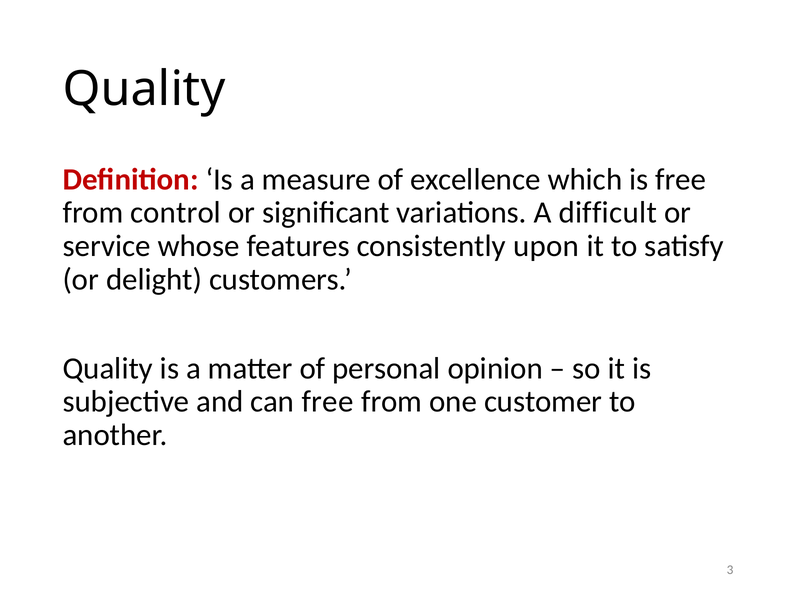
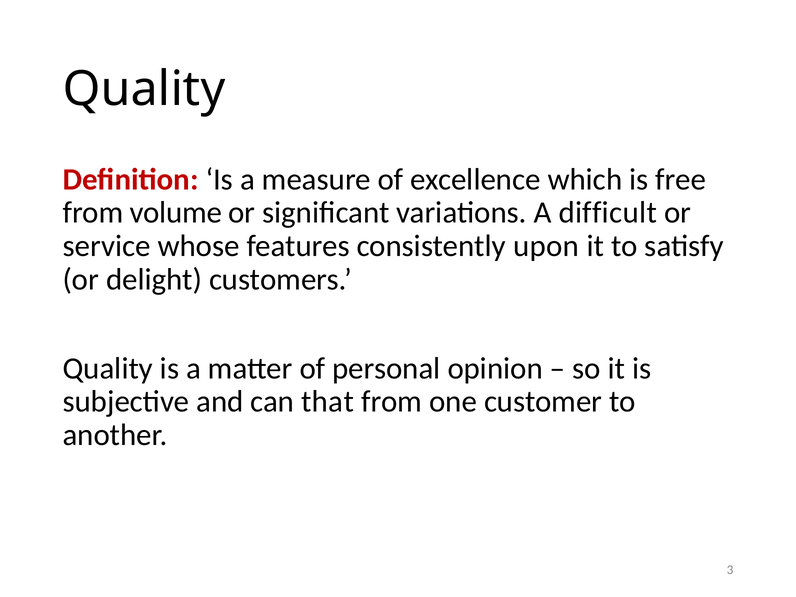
control: control -> volume
can free: free -> that
